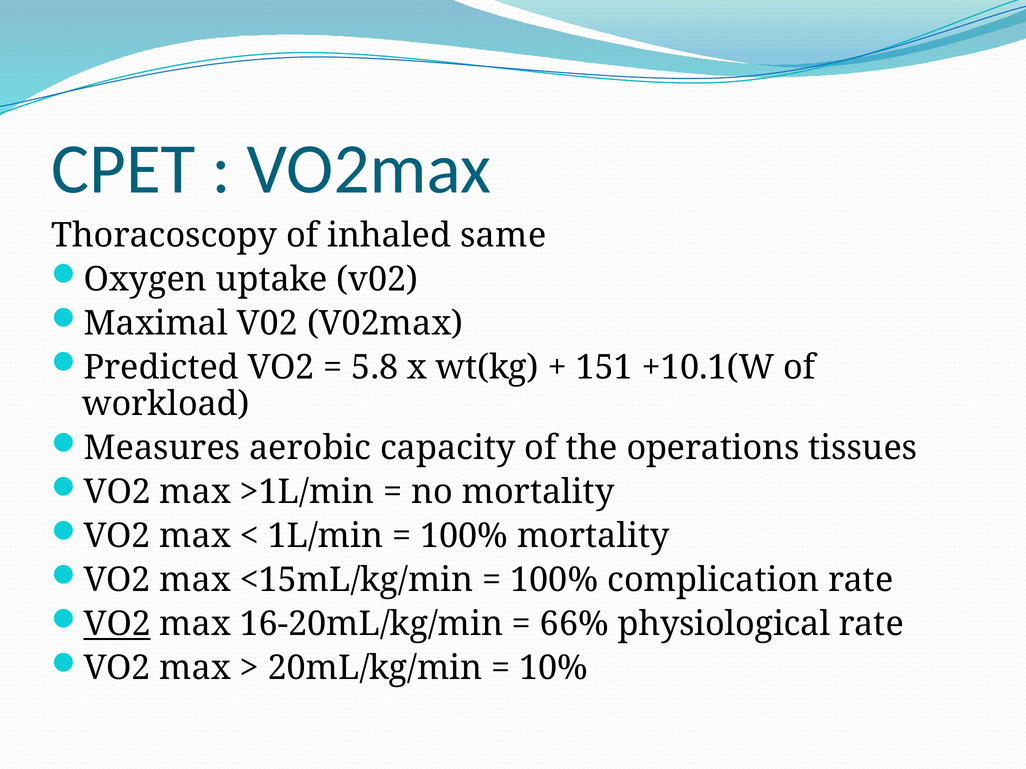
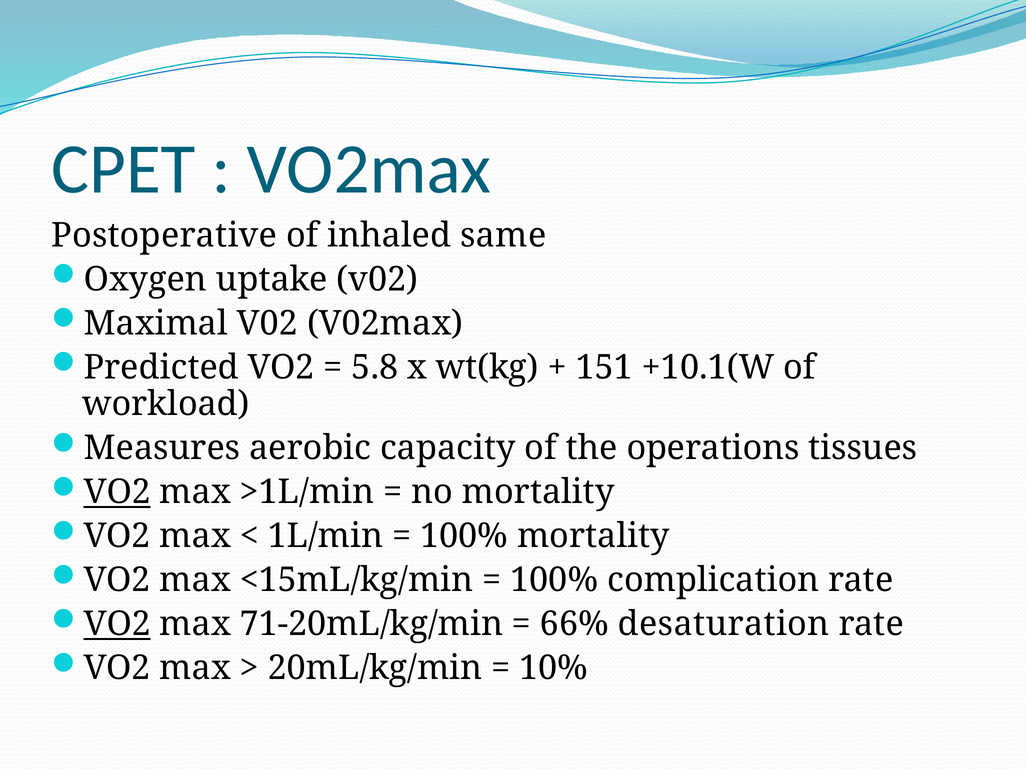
Thoracoscopy: Thoracoscopy -> Postoperative
VO2 at (117, 492) underline: none -> present
16-20mL/kg/min: 16-20mL/kg/min -> 71-20mL/kg/min
physiological: physiological -> desaturation
